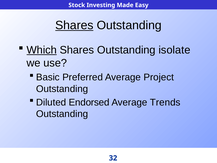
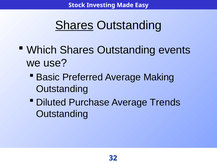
Which underline: present -> none
isolate: isolate -> events
Project: Project -> Making
Endorsed: Endorsed -> Purchase
